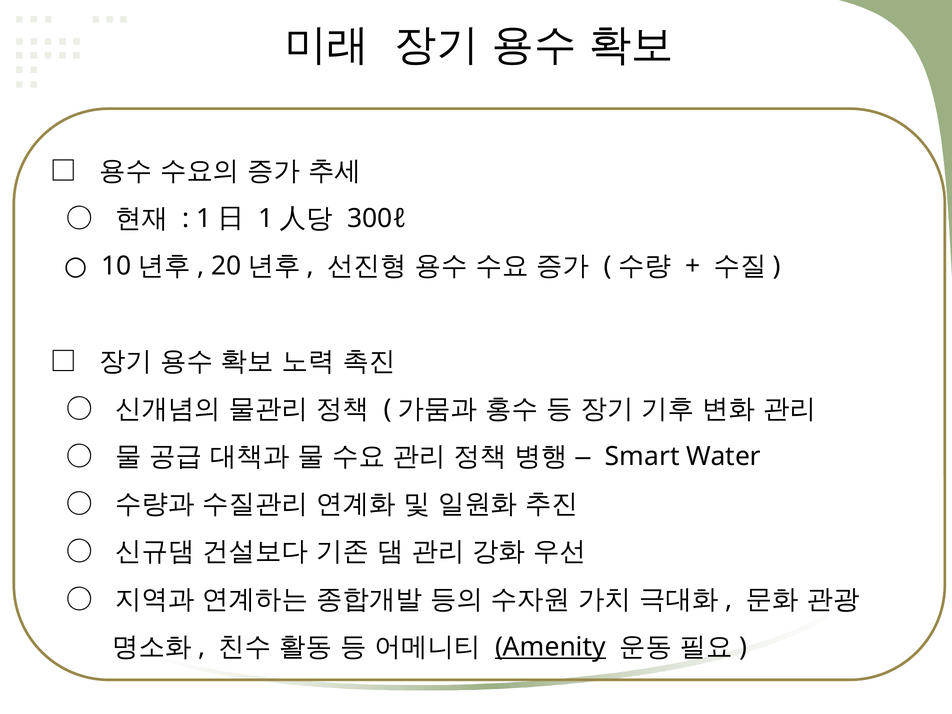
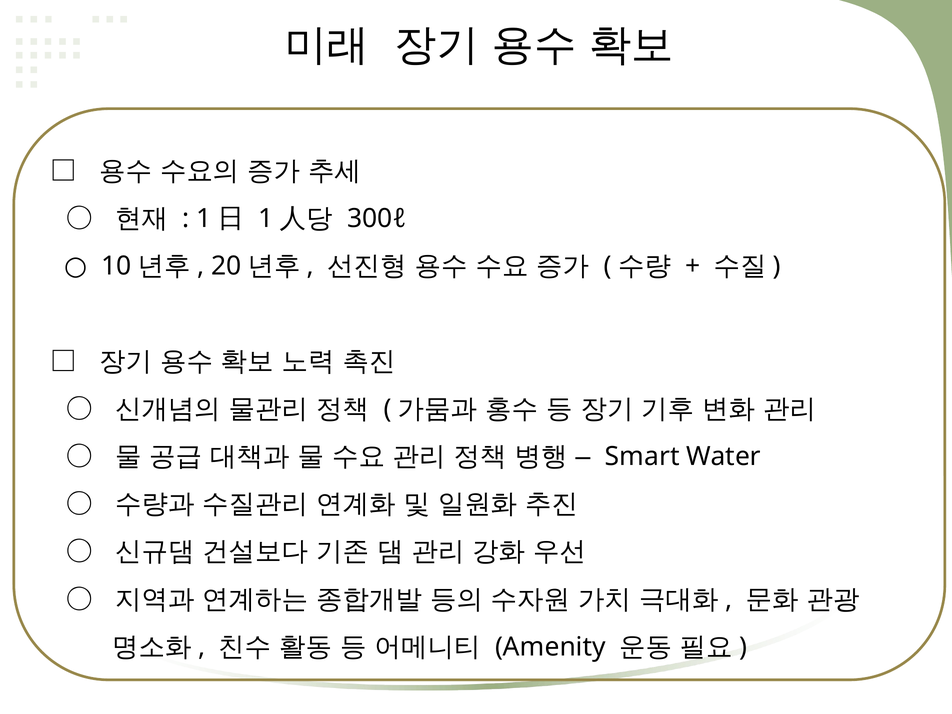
Amenity underline: present -> none
